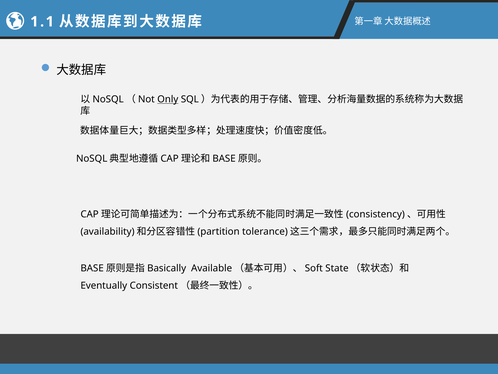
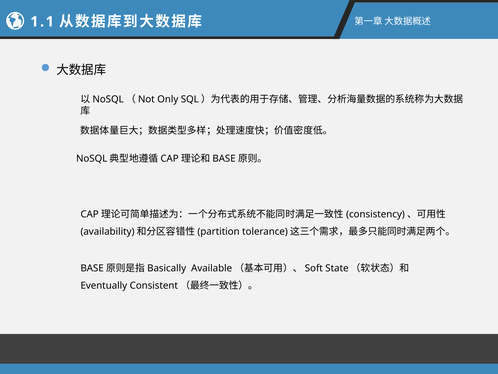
Only underline: present -> none
